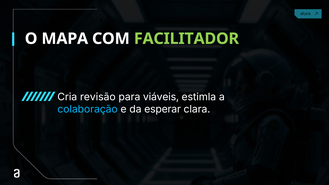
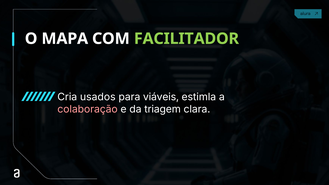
revisão: revisão -> usados
colaboração colour: light blue -> pink
esperar: esperar -> triagem
